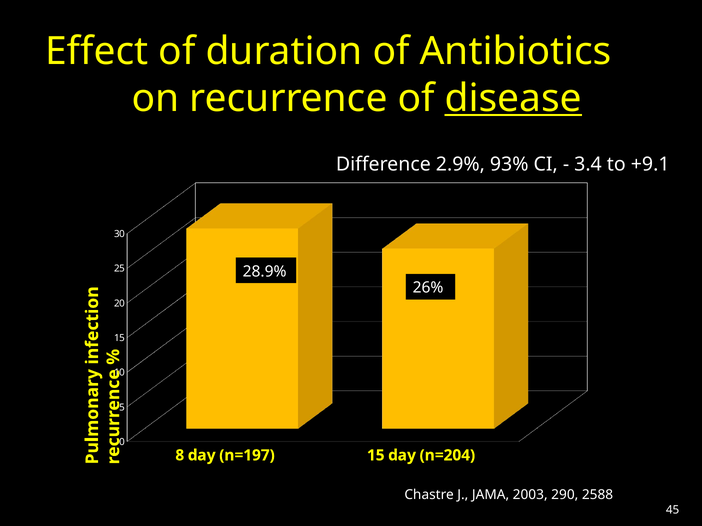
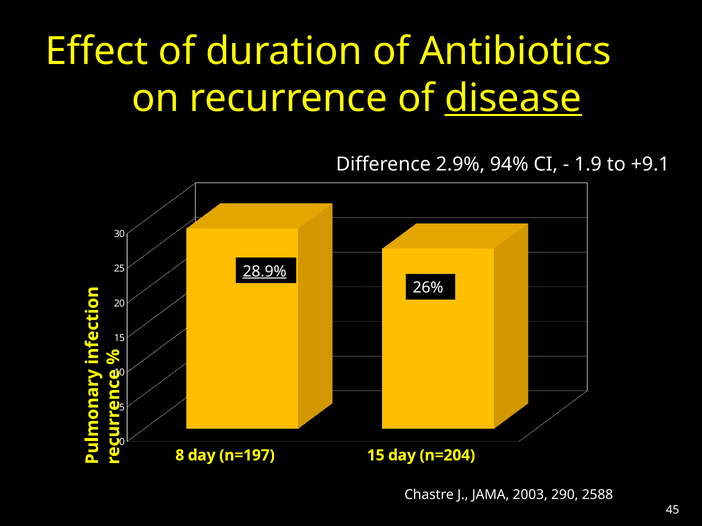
93%: 93% -> 94%
3.4: 3.4 -> 1.9
28.9% underline: none -> present
